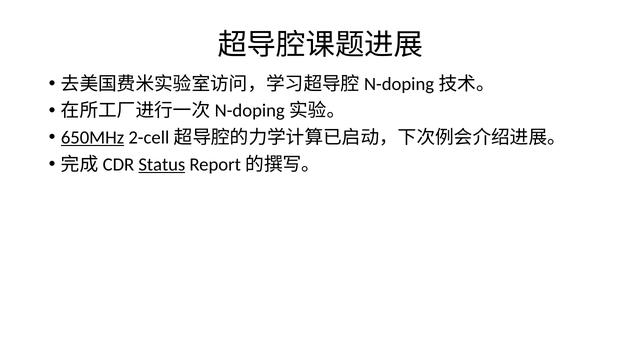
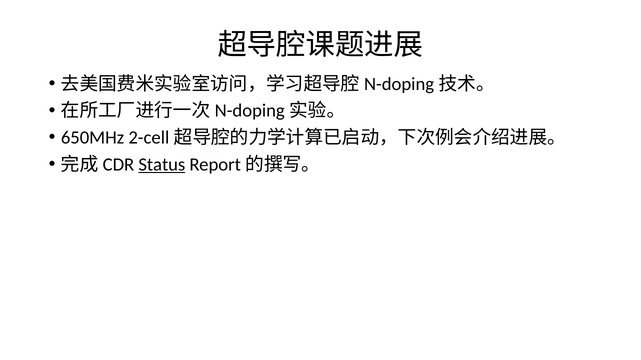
650MHz underline: present -> none
